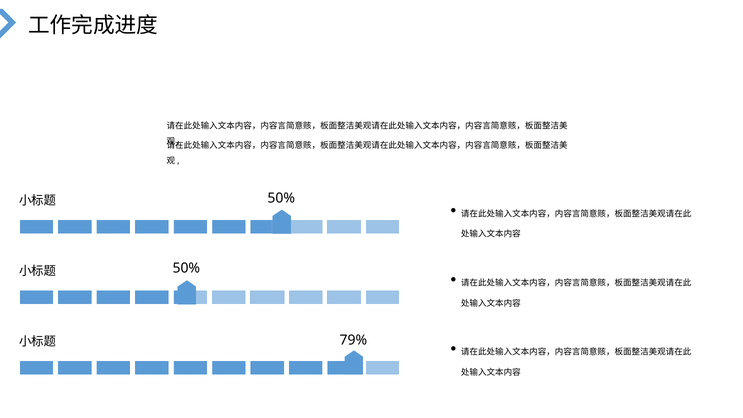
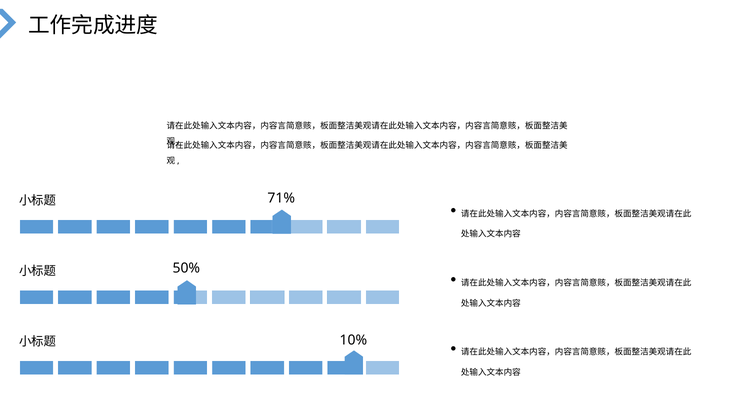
50% at (281, 198): 50% -> 71%
79%: 79% -> 10%
